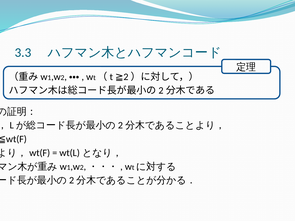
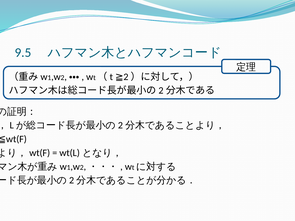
3.3: 3.3 -> 9.5
